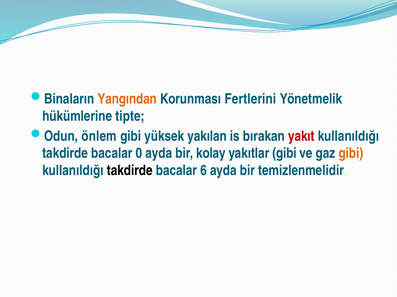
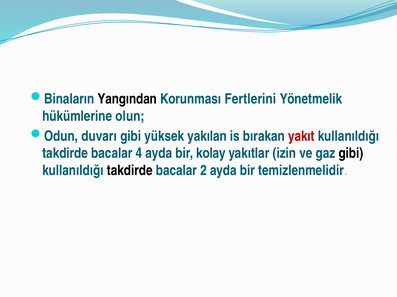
Yangından colour: orange -> black
tipte: tipte -> olun
önlem: önlem -> duvarı
0: 0 -> 4
yakıtlar gibi: gibi -> izin
gibi at (351, 154) colour: orange -> black
6: 6 -> 2
